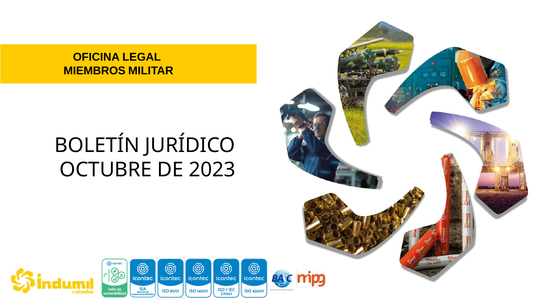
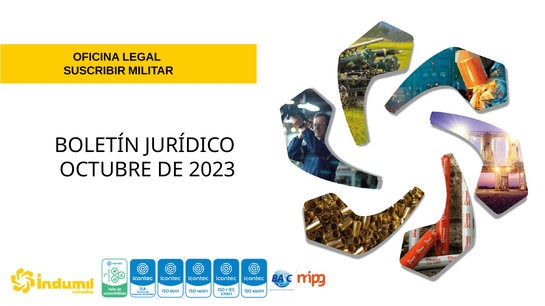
MIEMBROS: MIEMBROS -> SUSCRIBIR
